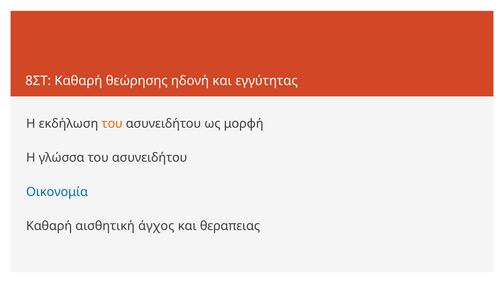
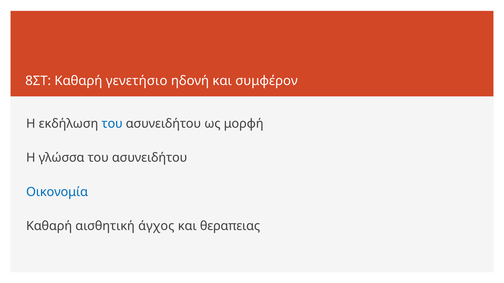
θεώρησης: θεώρησης -> γενετήσιο
εγγύτητας: εγγύτητας -> συμφέρον
του at (112, 124) colour: orange -> blue
